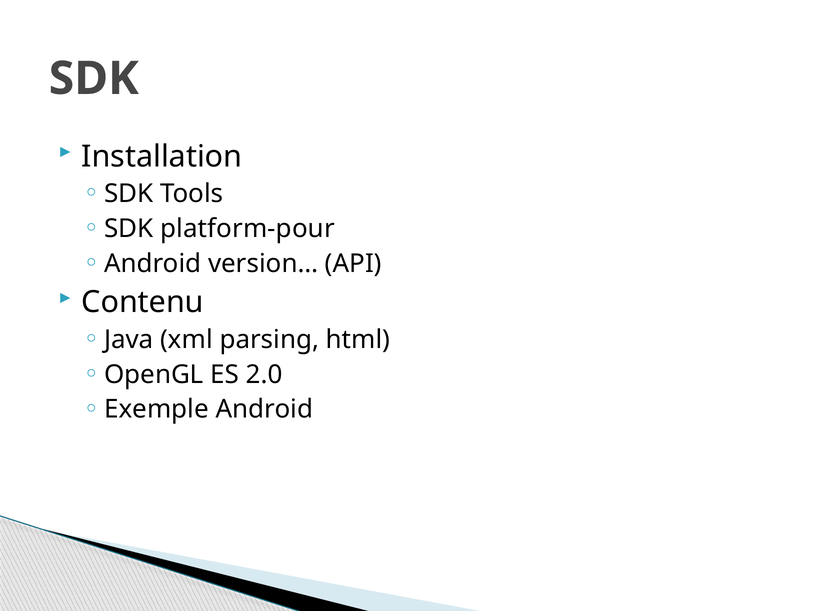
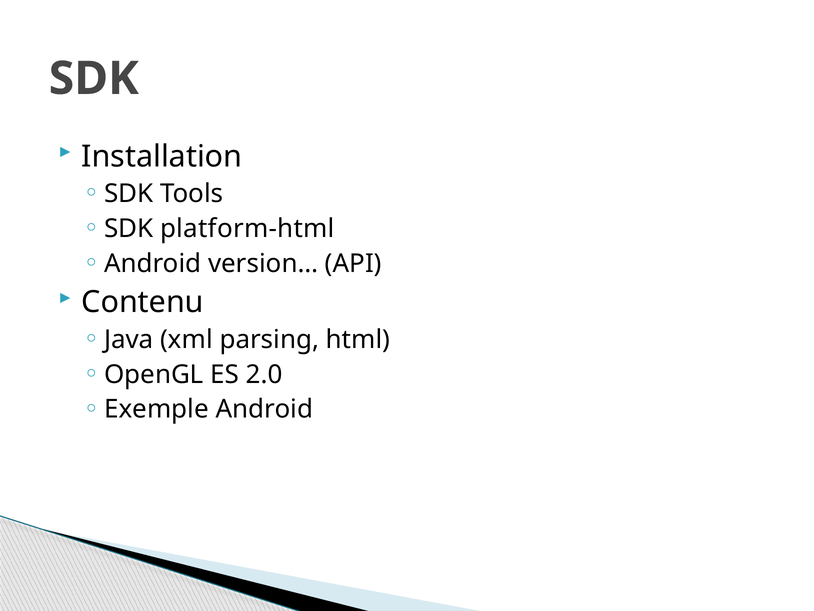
platform-pour: platform-pour -> platform-html
